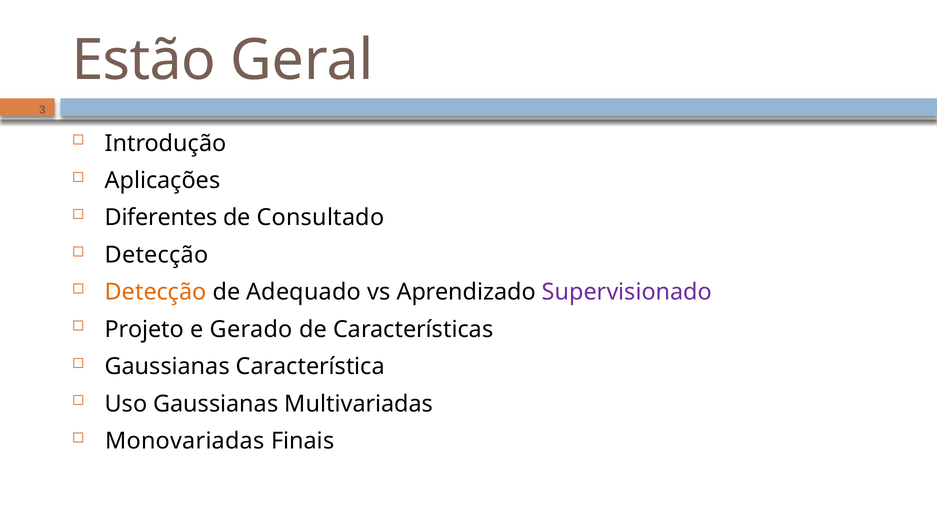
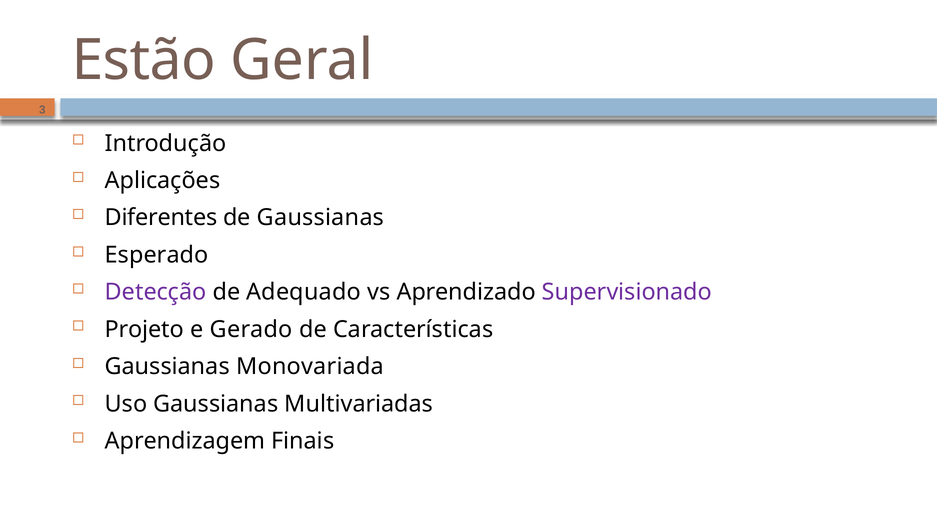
de Consultado: Consultado -> Gaussianas
Detecção at (157, 255): Detecção -> Esperado
Detecção at (156, 292) colour: orange -> purple
Característica: Característica -> Monovariada
Monovariadas: Monovariadas -> Aprendizagem
